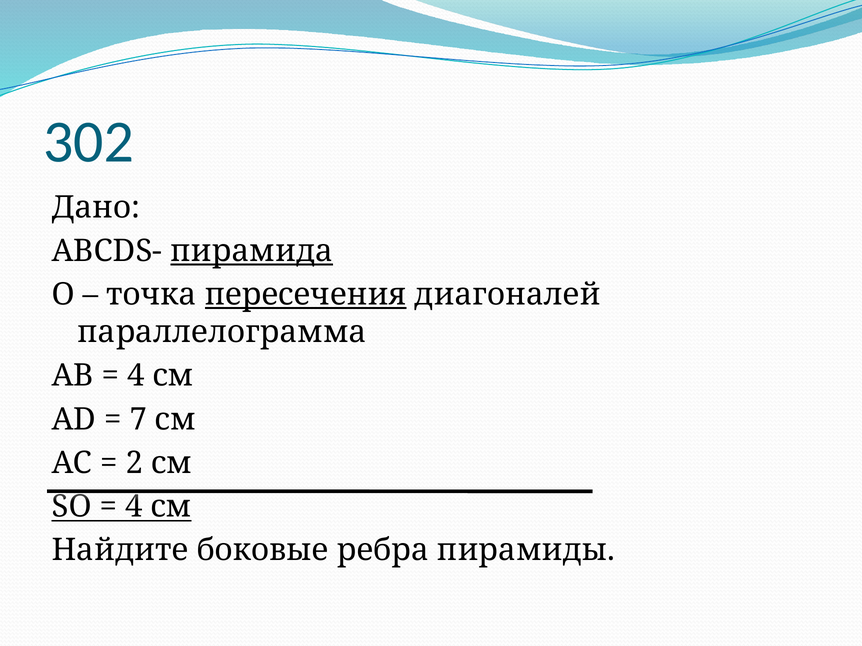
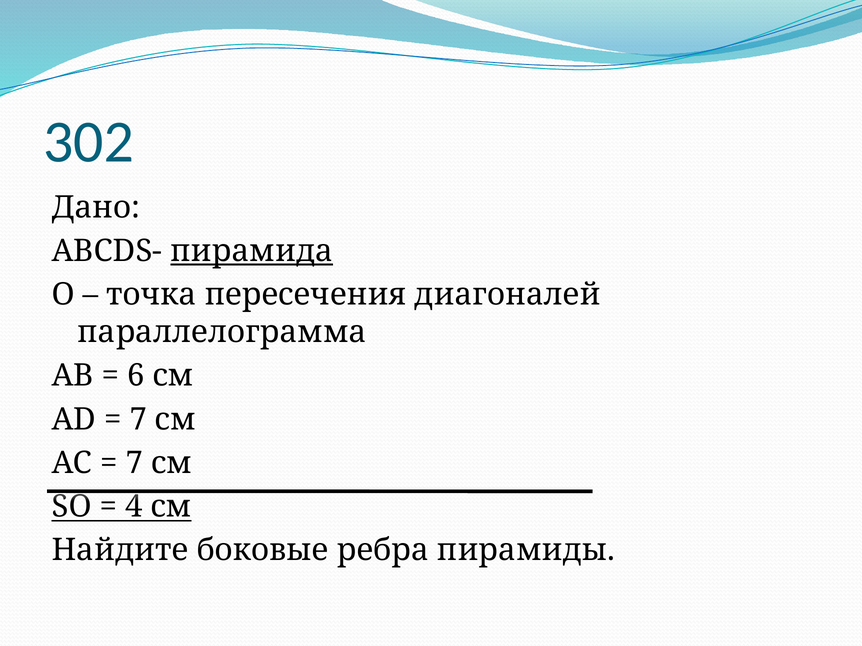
пересечения underline: present -> none
4 at (136, 376): 4 -> 6
2 at (134, 463): 2 -> 7
